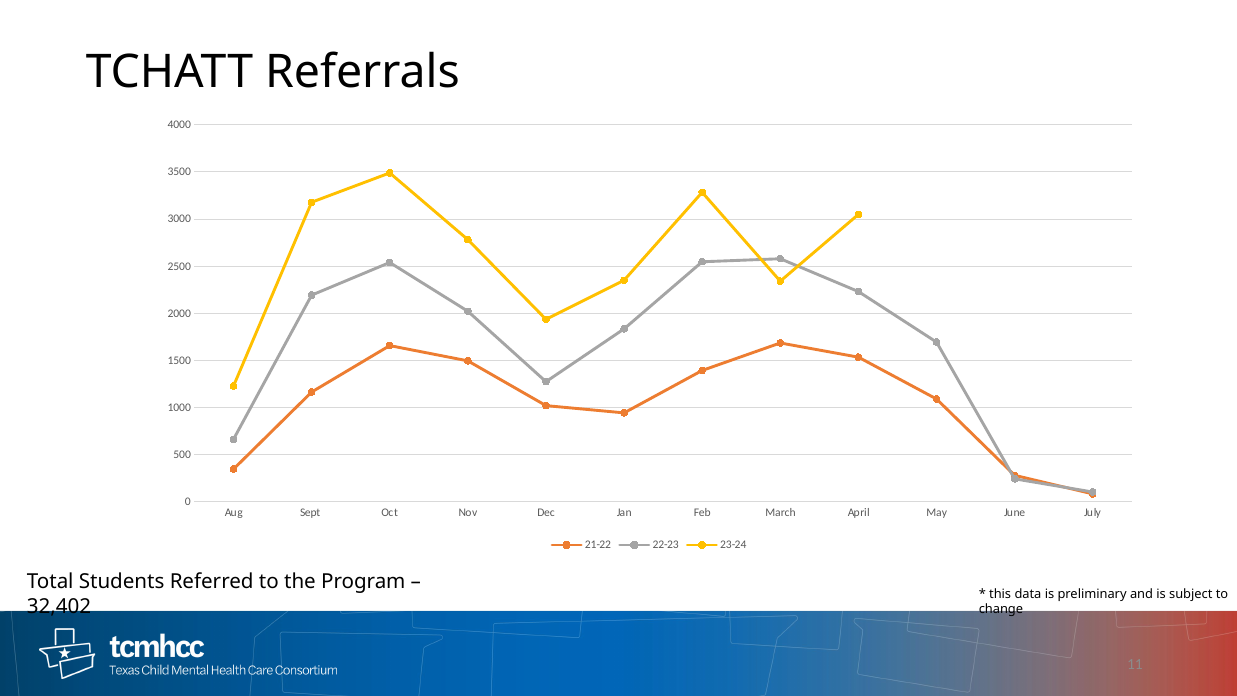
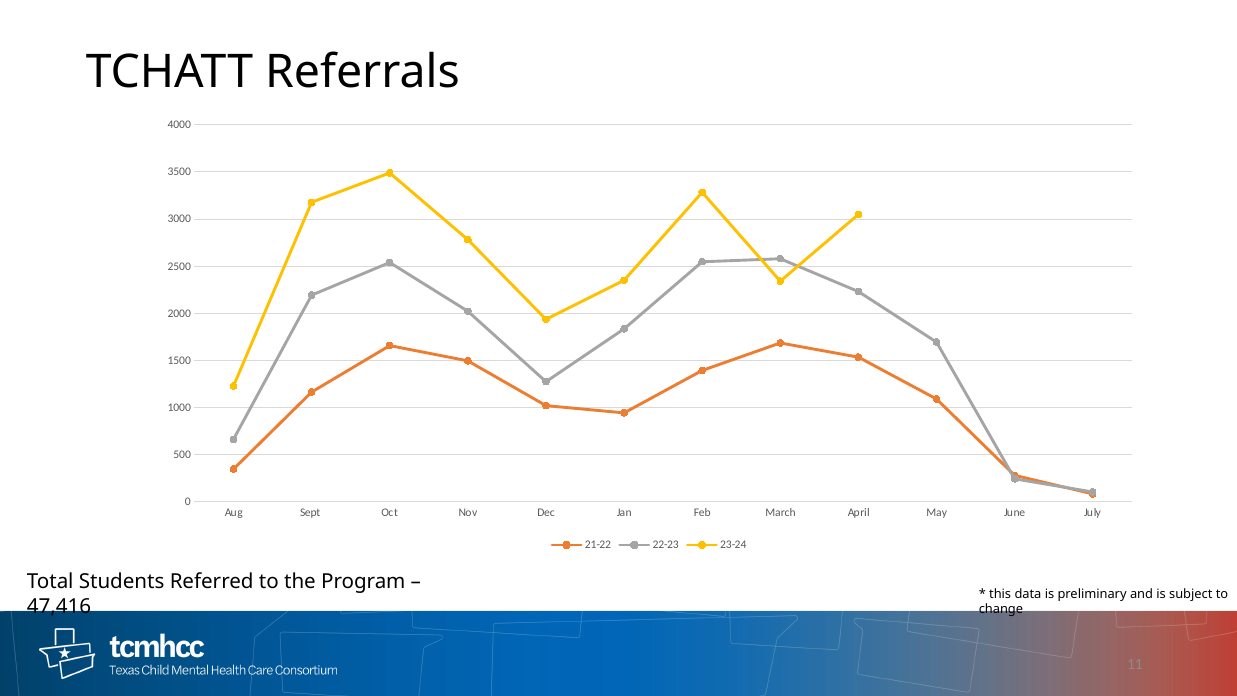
32,402: 32,402 -> 47,416
